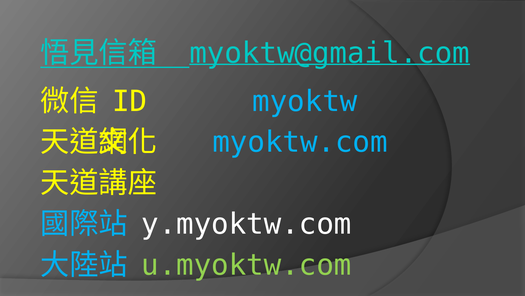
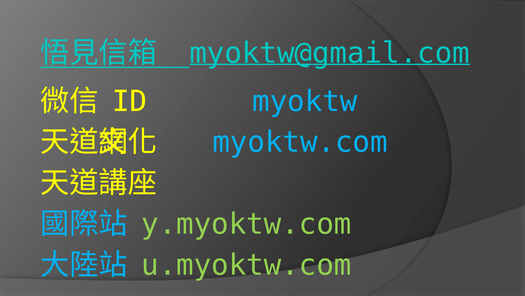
y.myoktw.com colour: white -> light green
